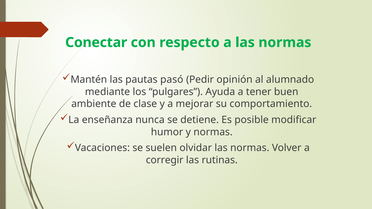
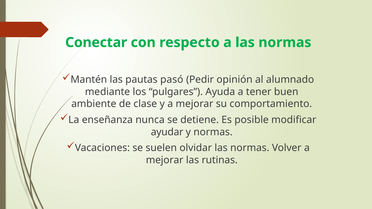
humor: humor -> ayudar
corregir at (165, 160): corregir -> mejorar
